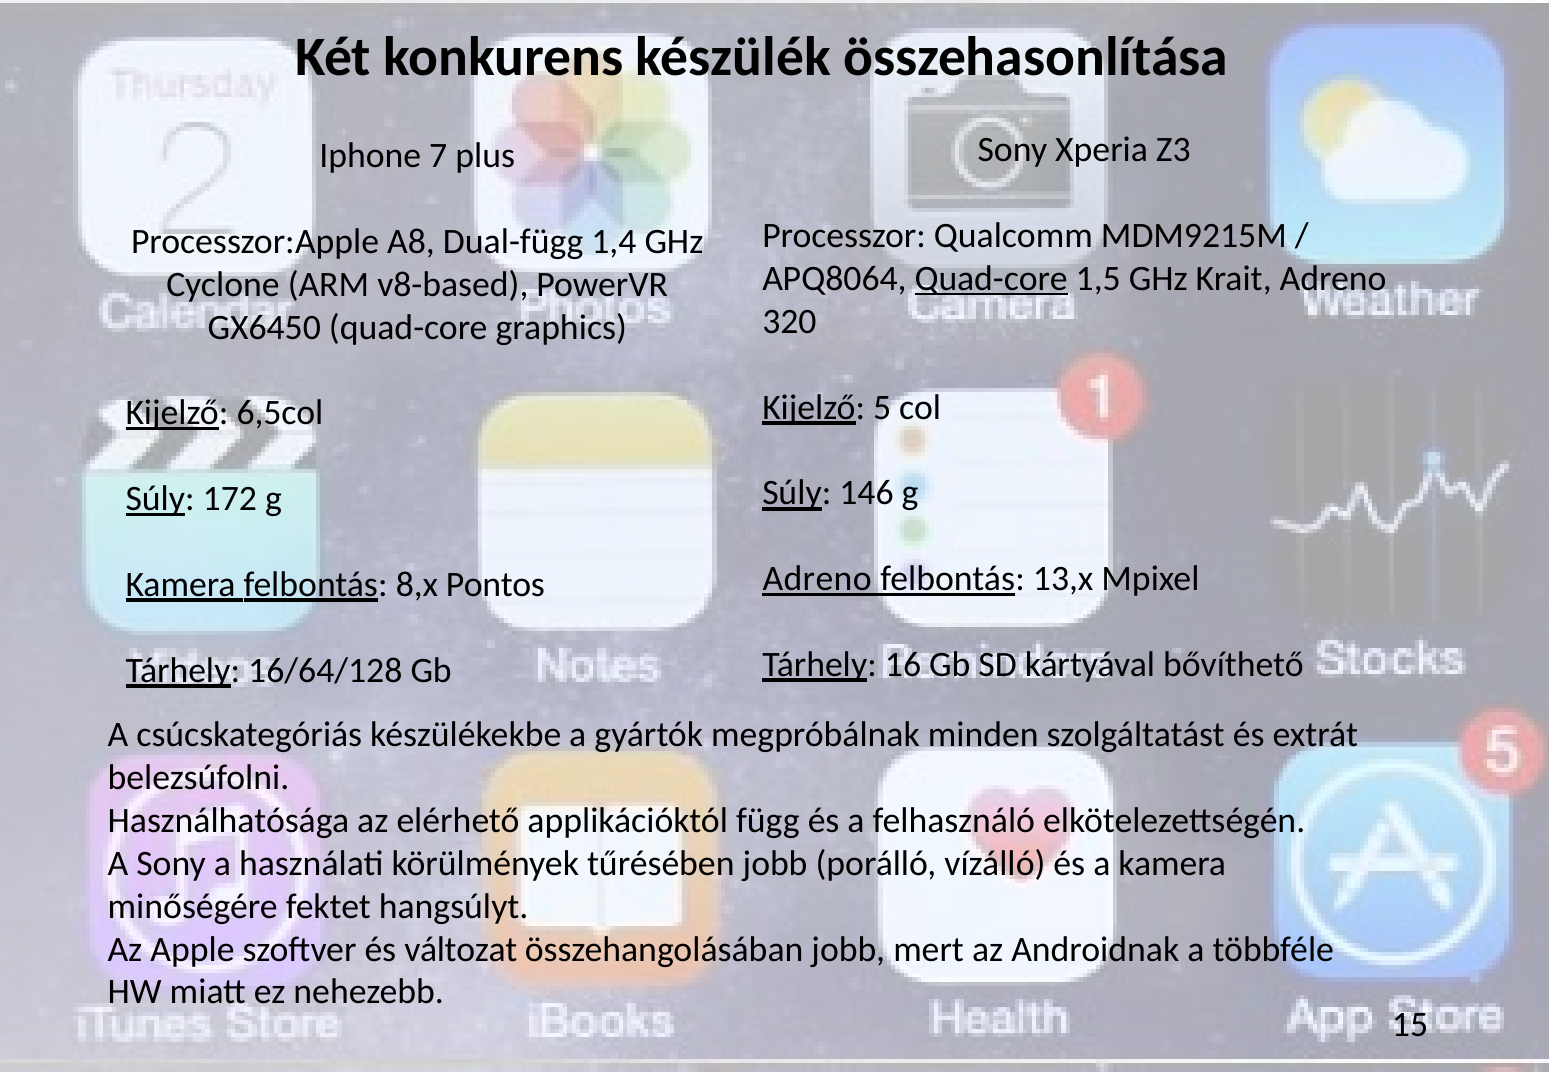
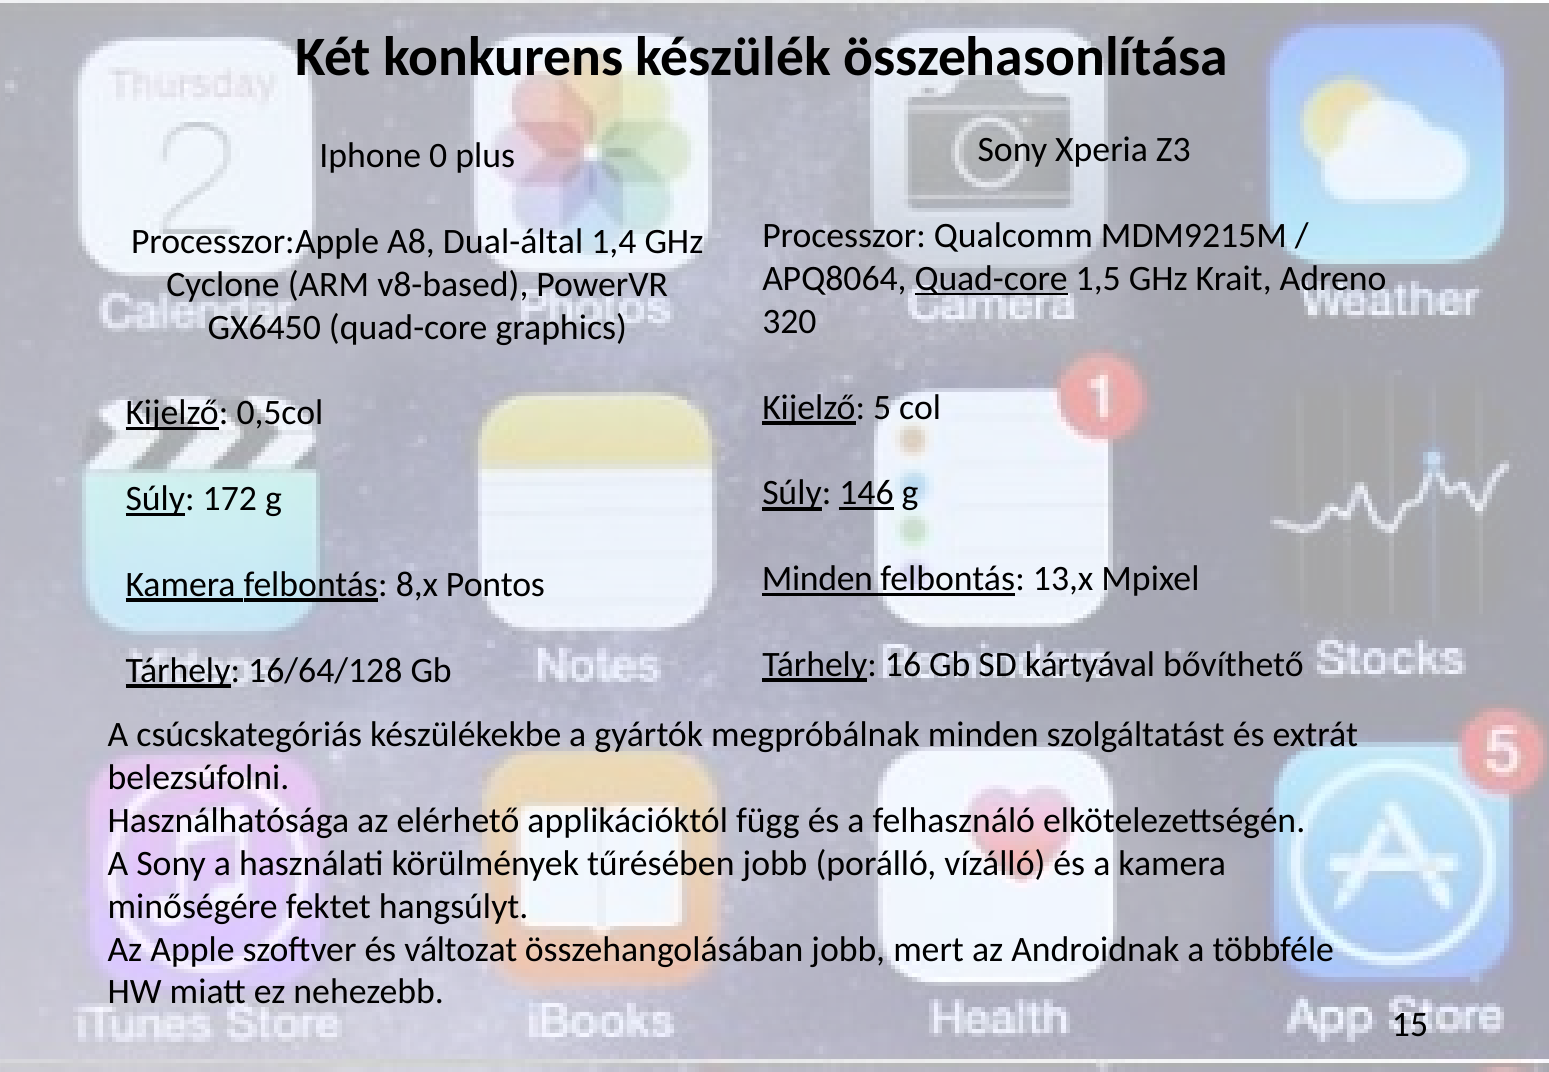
7: 7 -> 0
Dual-függ: Dual-függ -> Dual-által
6,5col: 6,5col -> 0,5col
146 underline: none -> present
Adreno at (817, 579): Adreno -> Minden
